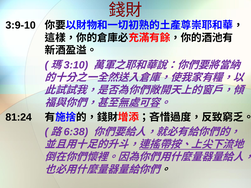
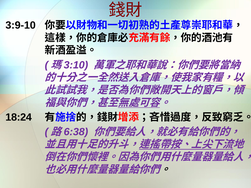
81:24: 81:24 -> 18:24
